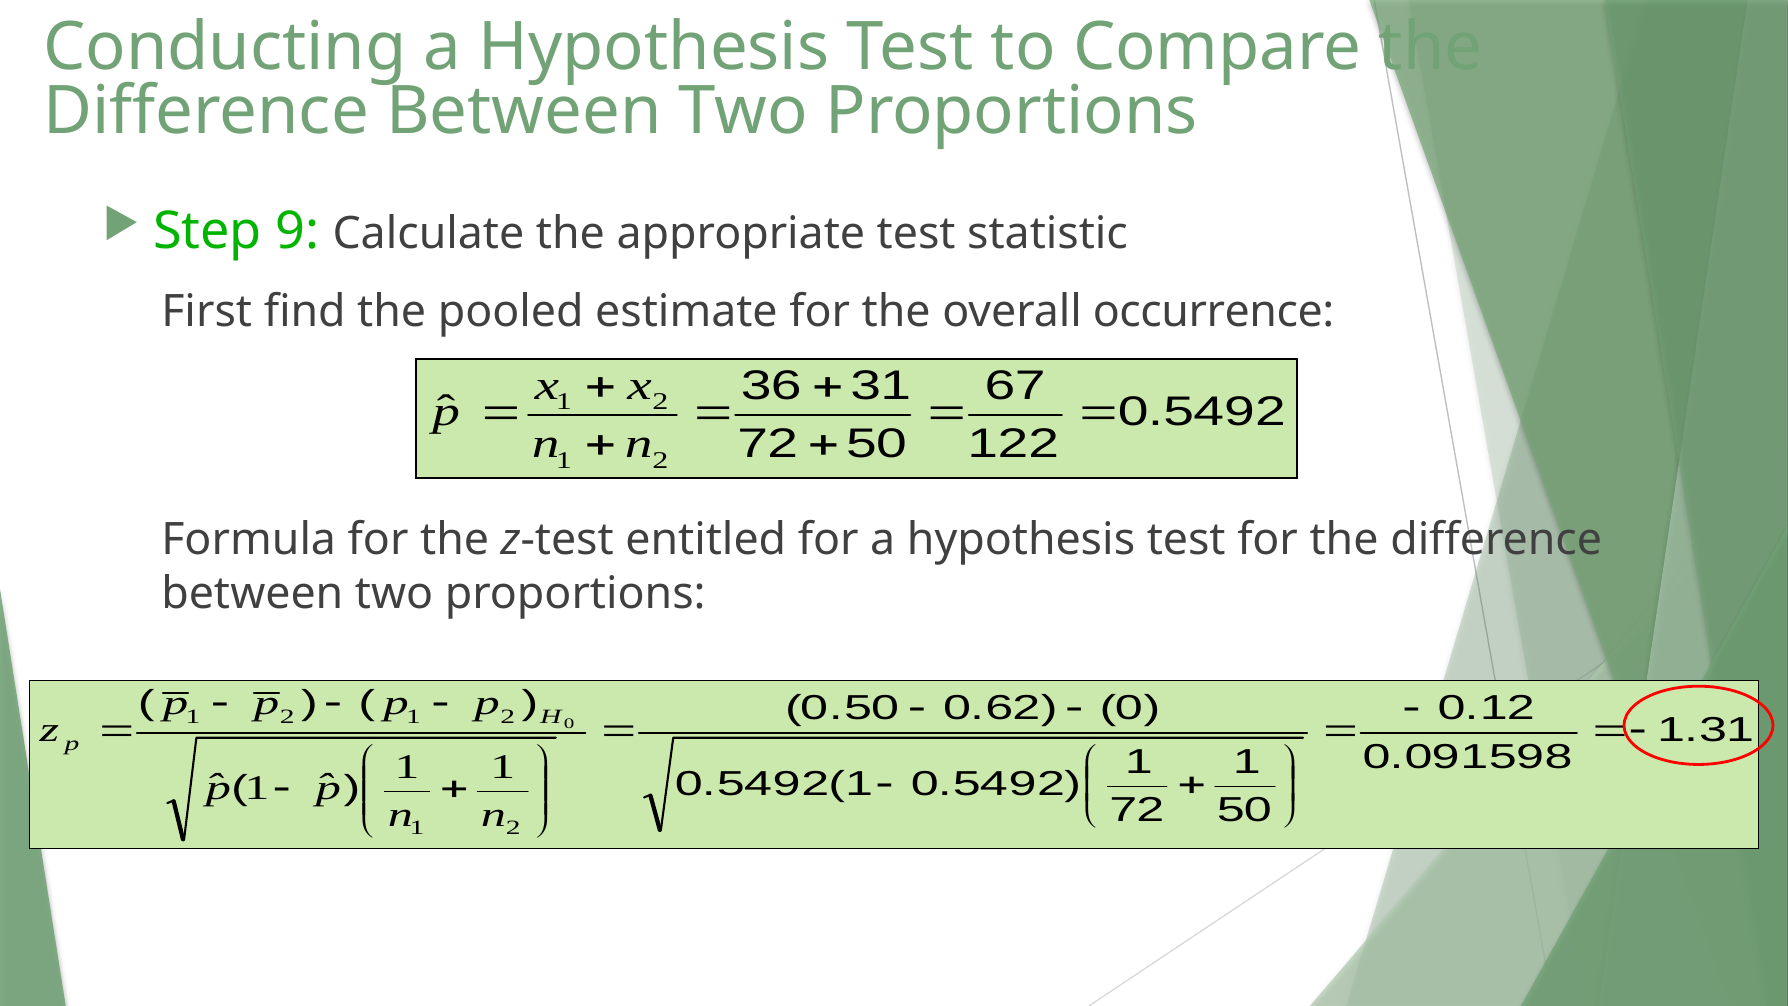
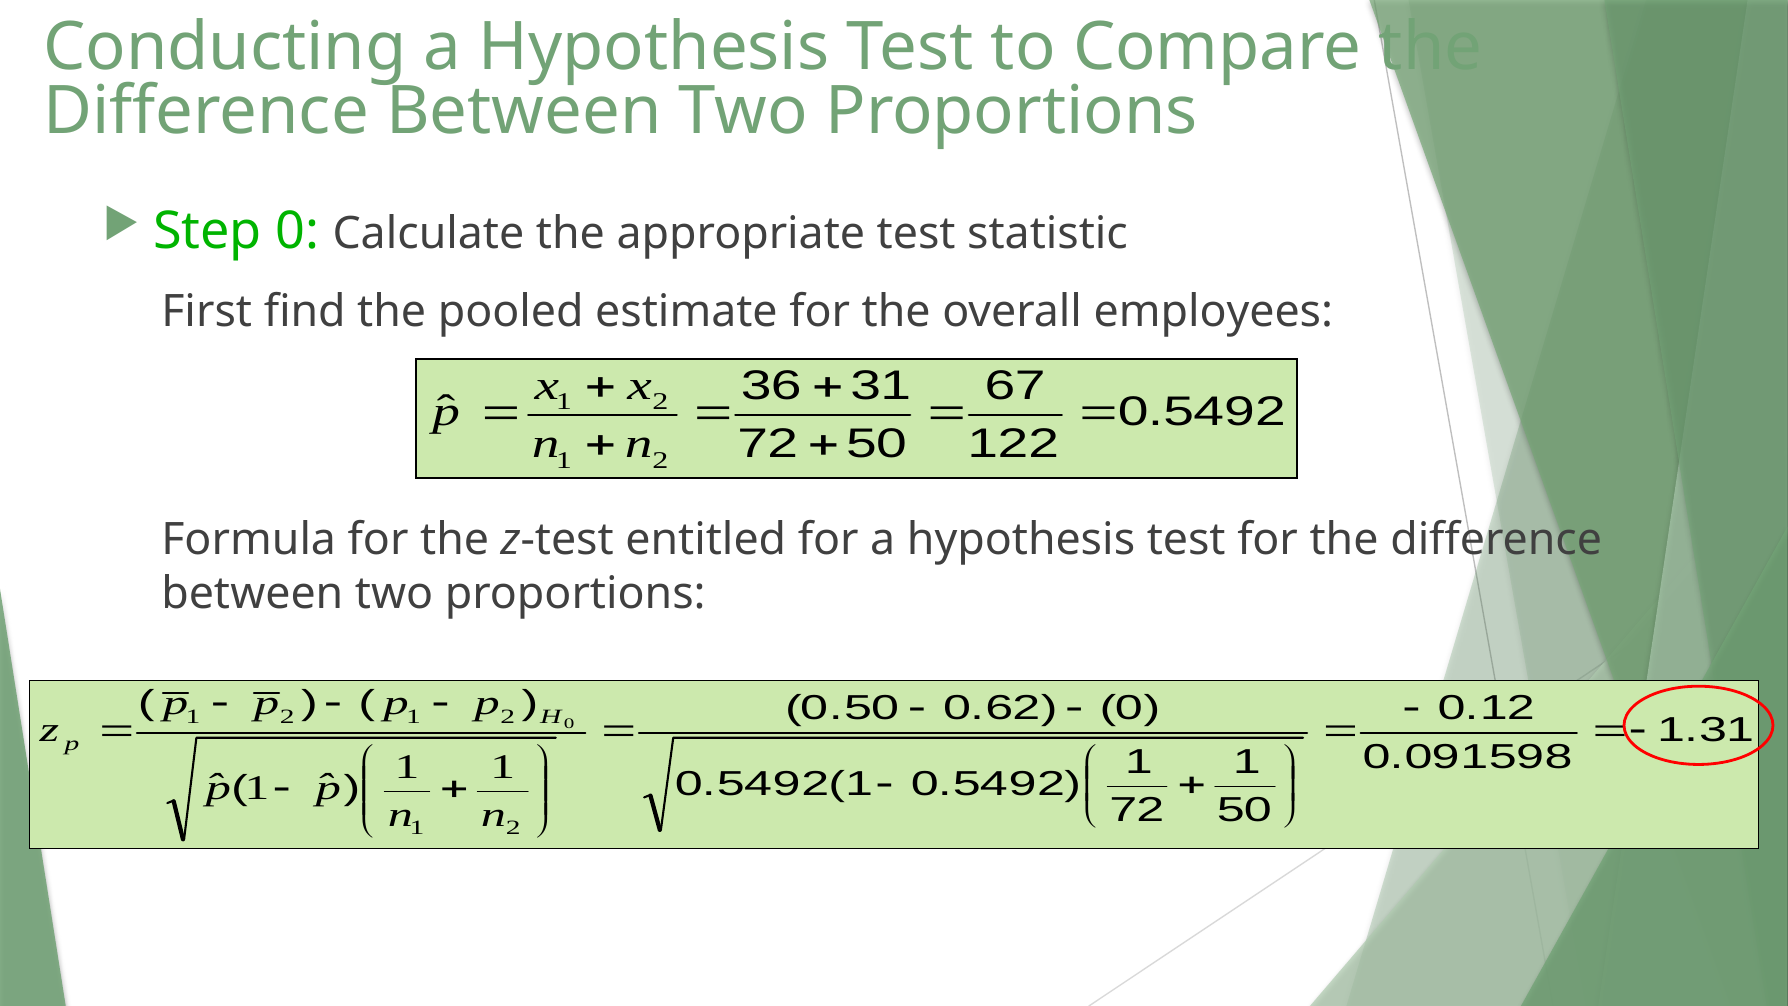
Step 9: 9 -> 0
occurrence: occurrence -> employees
